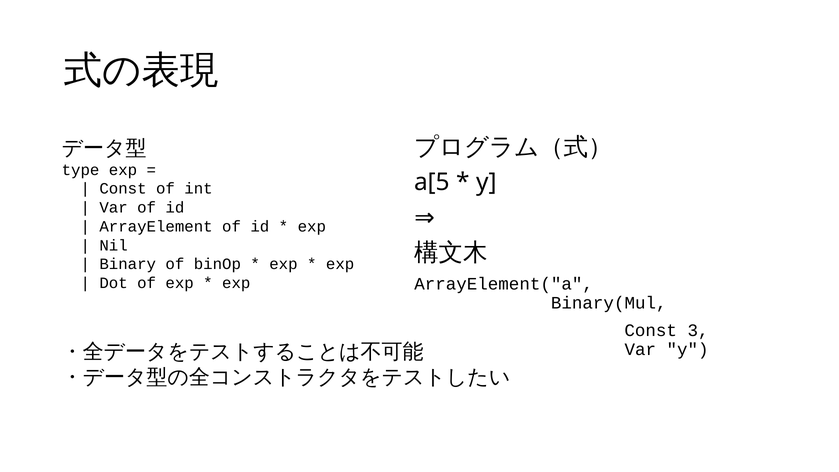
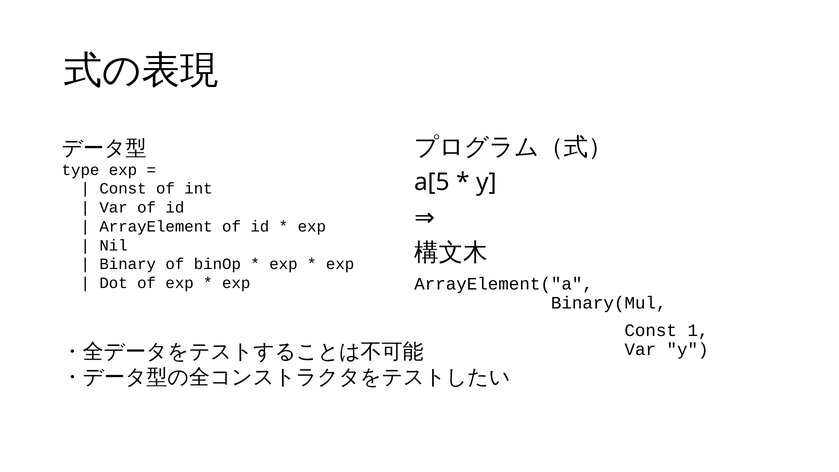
3: 3 -> 1
